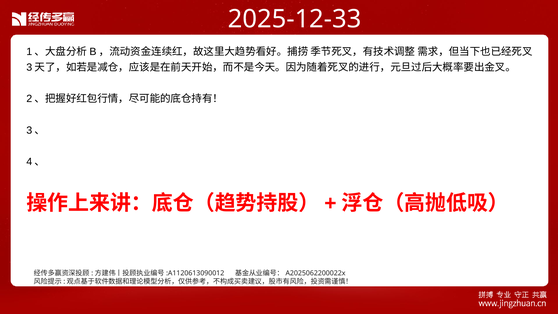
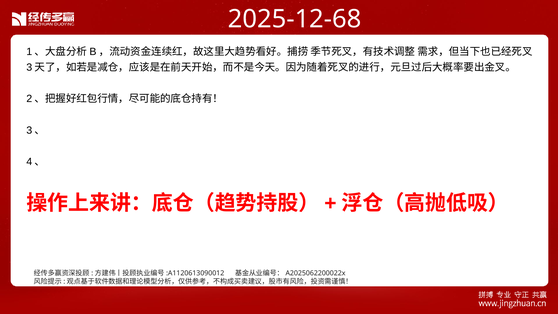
2025-12-33: 2025-12-33 -> 2025-12-68
